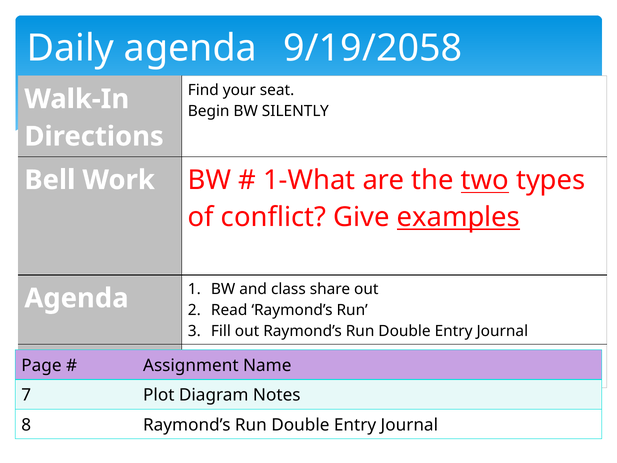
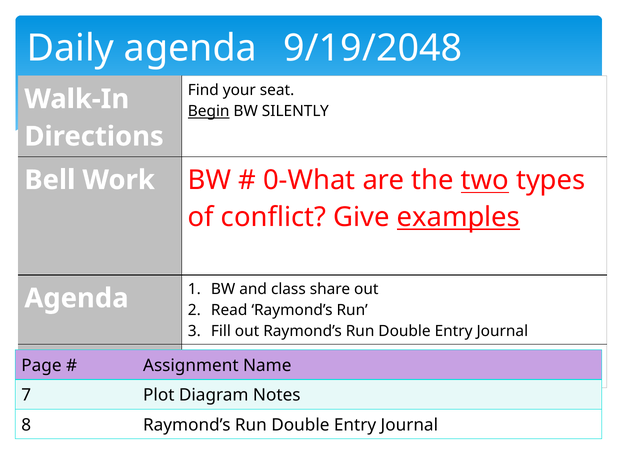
9/19/2058: 9/19/2058 -> 9/19/2048
Begin underline: none -> present
1-What: 1-What -> 0-What
